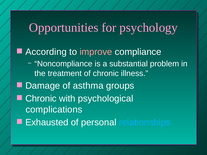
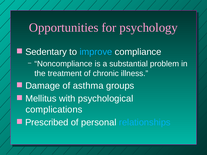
According: According -> Sedentary
improve colour: pink -> light blue
Chronic at (41, 99): Chronic -> Mellitus
Exhausted: Exhausted -> Prescribed
